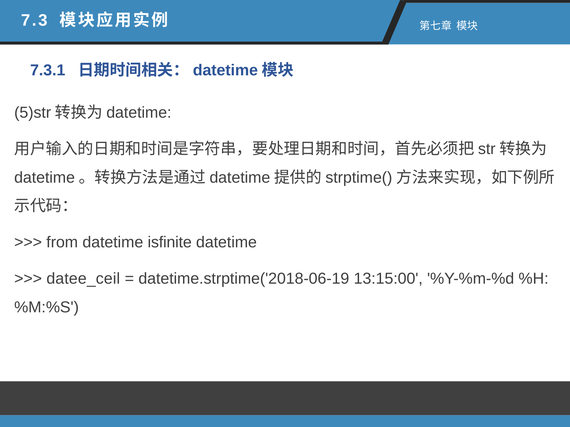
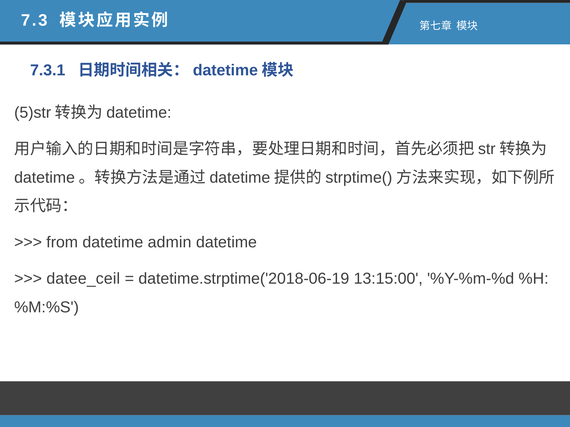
isfinite: isfinite -> admin
